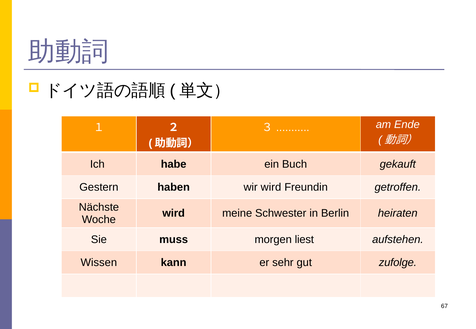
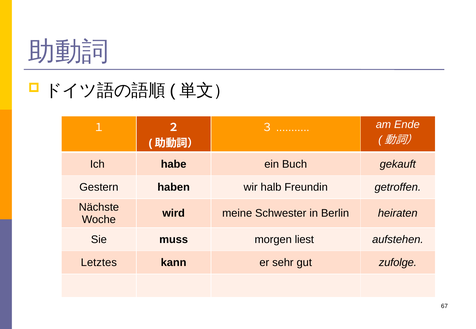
wir wird: wird -> halb
Wissen: Wissen -> Letztes
